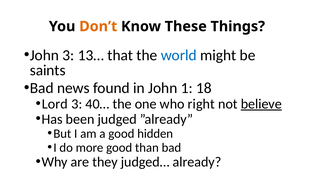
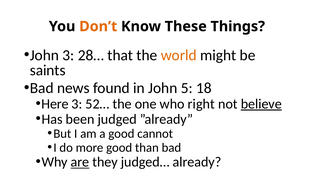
13…: 13… -> 28…
world colour: blue -> orange
1: 1 -> 5
Lord: Lord -> Here
40…: 40… -> 52…
hidden: hidden -> cannot
are underline: none -> present
